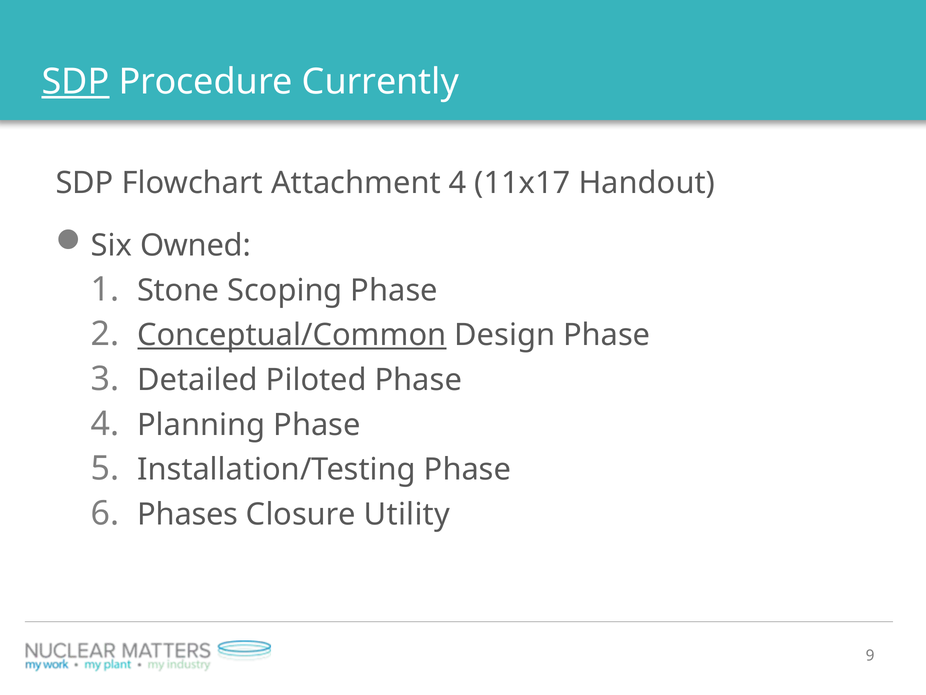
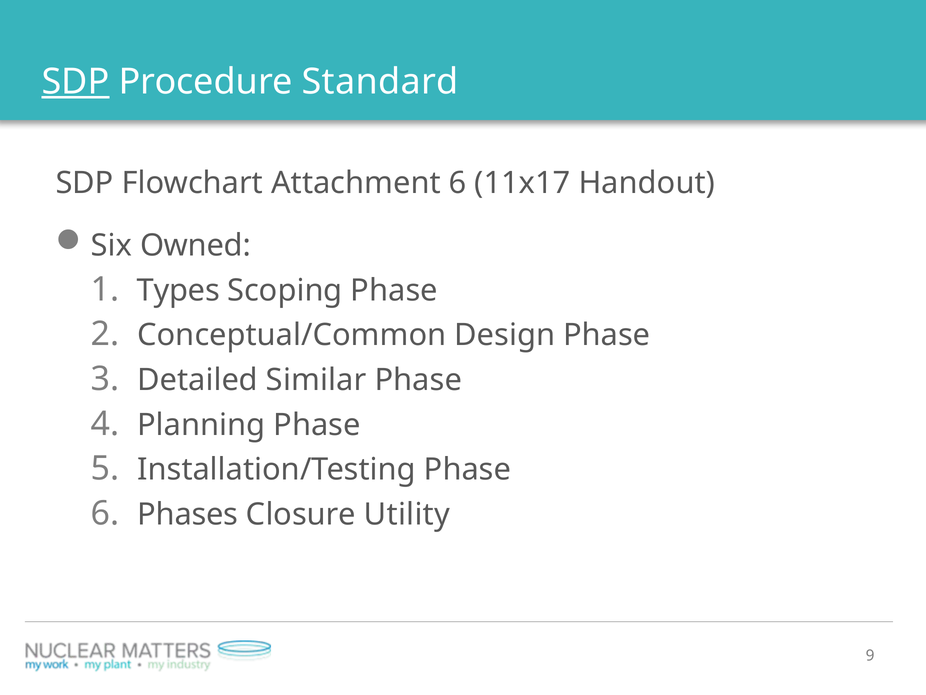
Currently: Currently -> Standard
Attachment 4: 4 -> 6
Stone: Stone -> Types
Conceptual/Common underline: present -> none
Piloted: Piloted -> Similar
